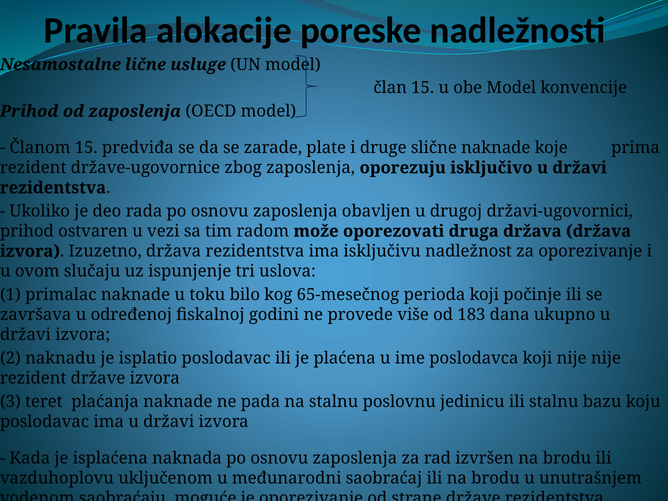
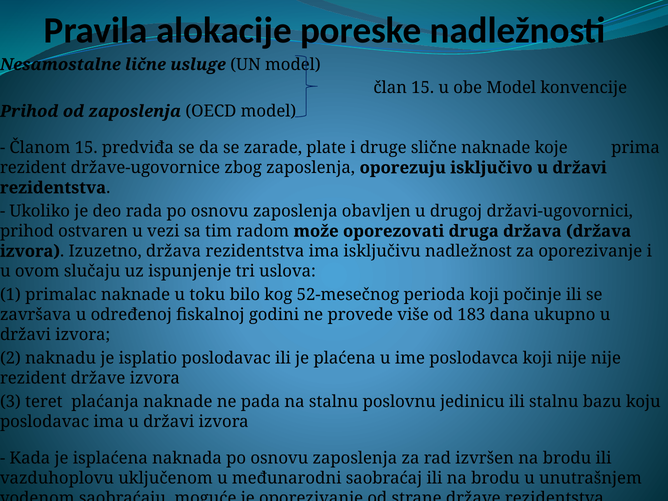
65-mesečnog: 65-mesečnog -> 52-mesečnog
